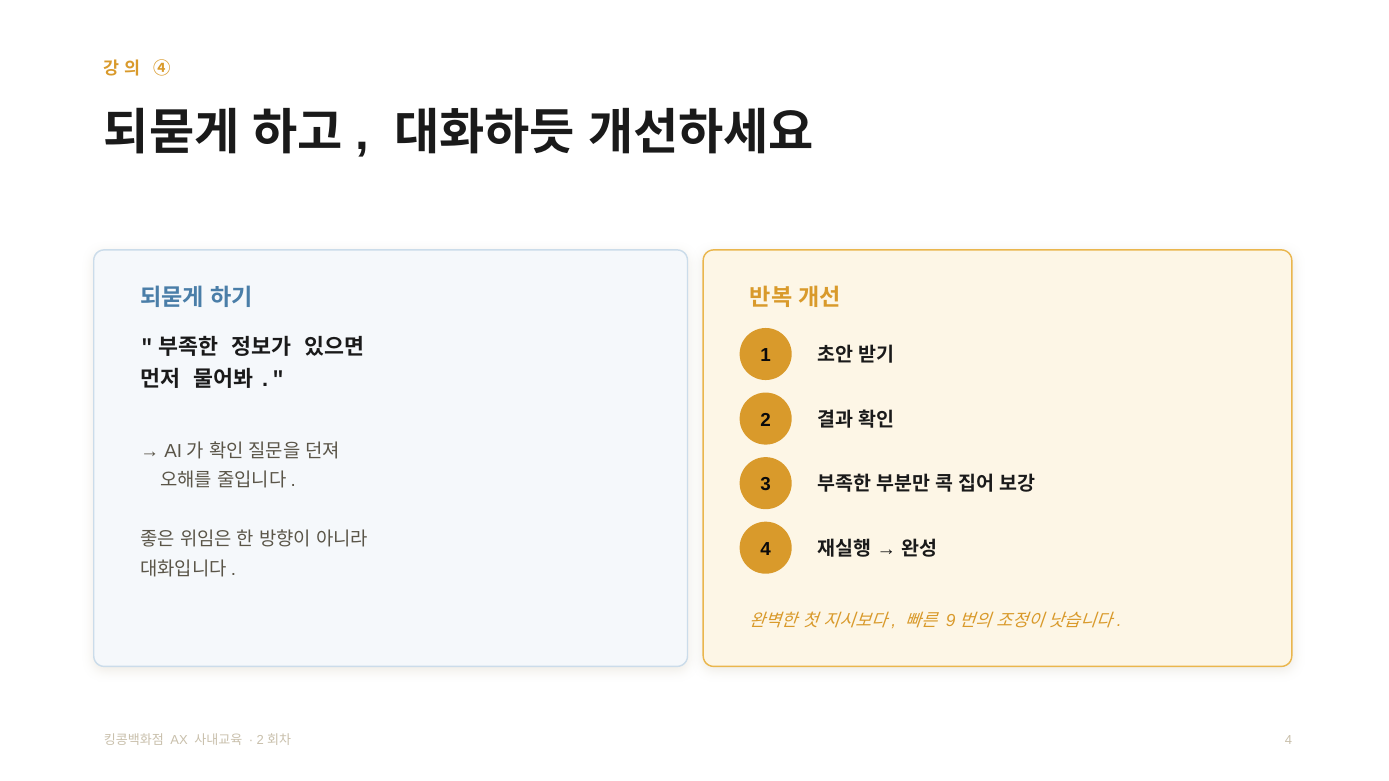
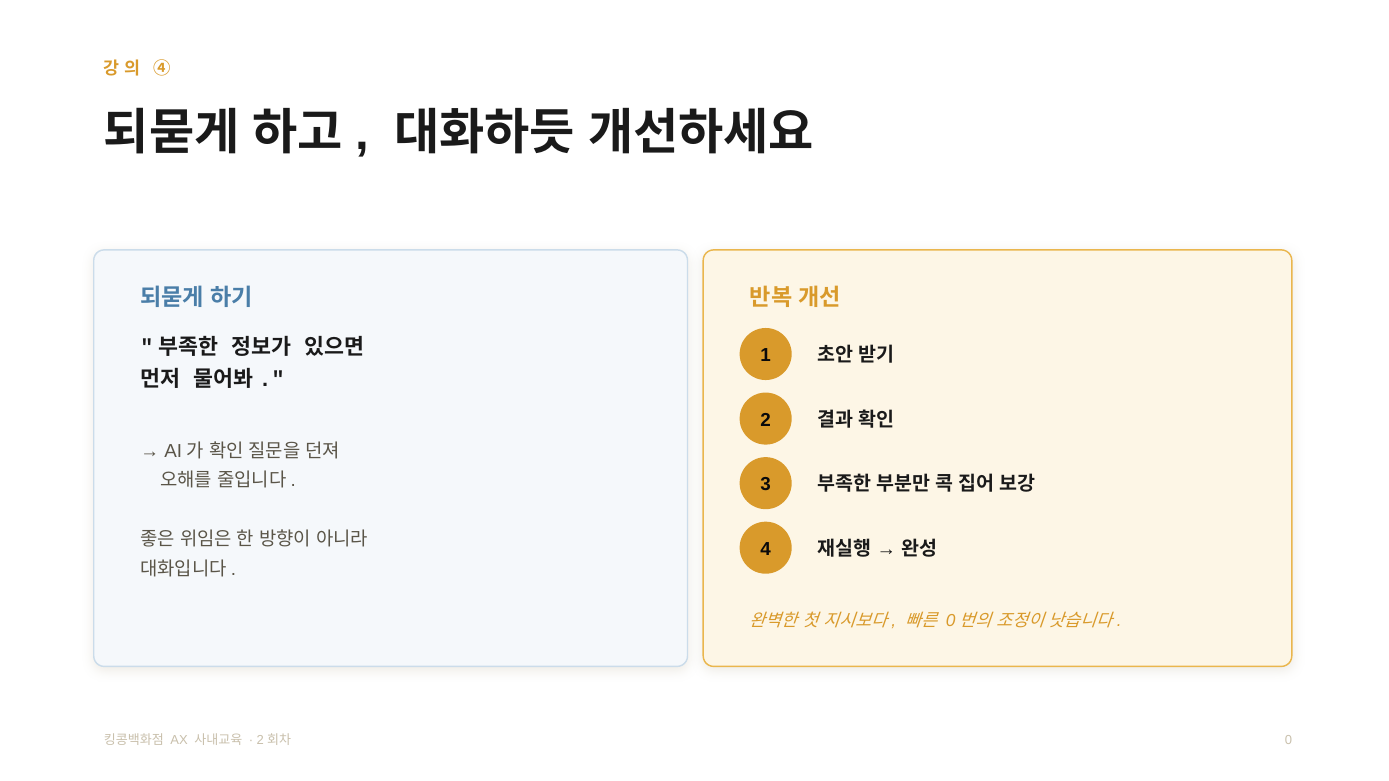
9 at (951, 621): 9 -> 0
4 at (1288, 741): 4 -> 0
